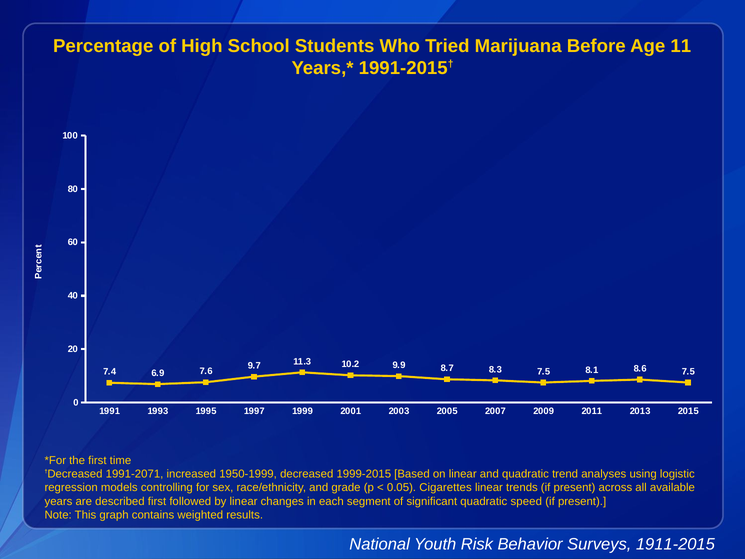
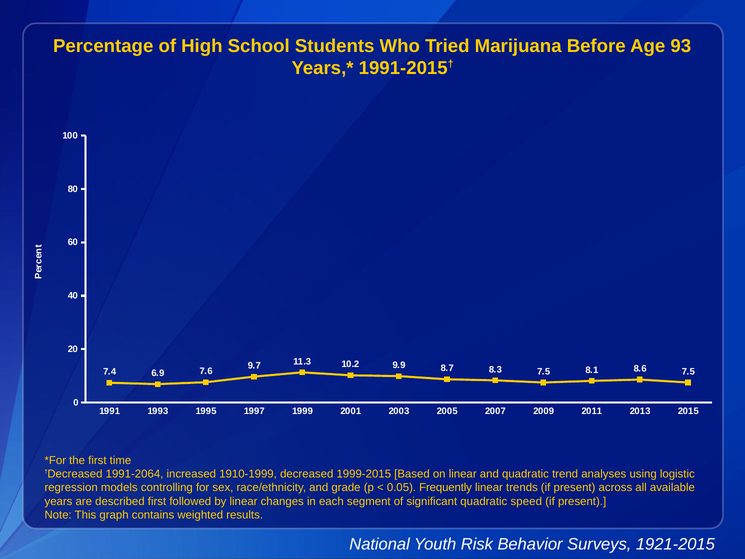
11: 11 -> 93
1991-2071: 1991-2071 -> 1991-2064
1950-1999: 1950-1999 -> 1910-1999
Cigarettes: Cigarettes -> Frequently
1911-2015: 1911-2015 -> 1921-2015
